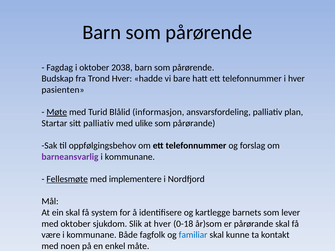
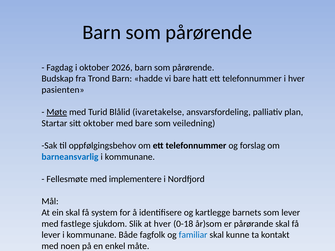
2038: 2038 -> 2026
Trond Hver: Hver -> Barn
informasjon: informasjon -> ivaretakelse
sitt palliativ: palliativ -> oktober
med ulike: ulike -> bare
som pårørande: pårørande -> veiledning
barneansvarlig colour: purple -> blue
Fellesmøte underline: present -> none
med oktober: oktober -> fastlege
være at (51, 235): være -> lever
